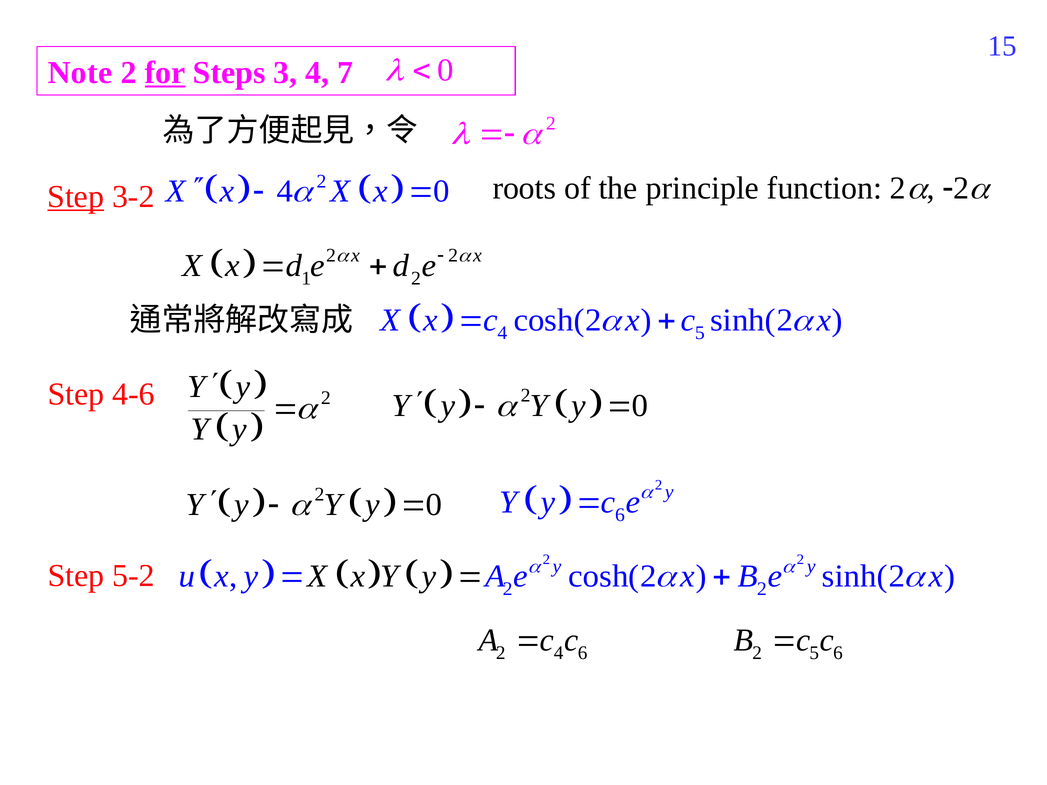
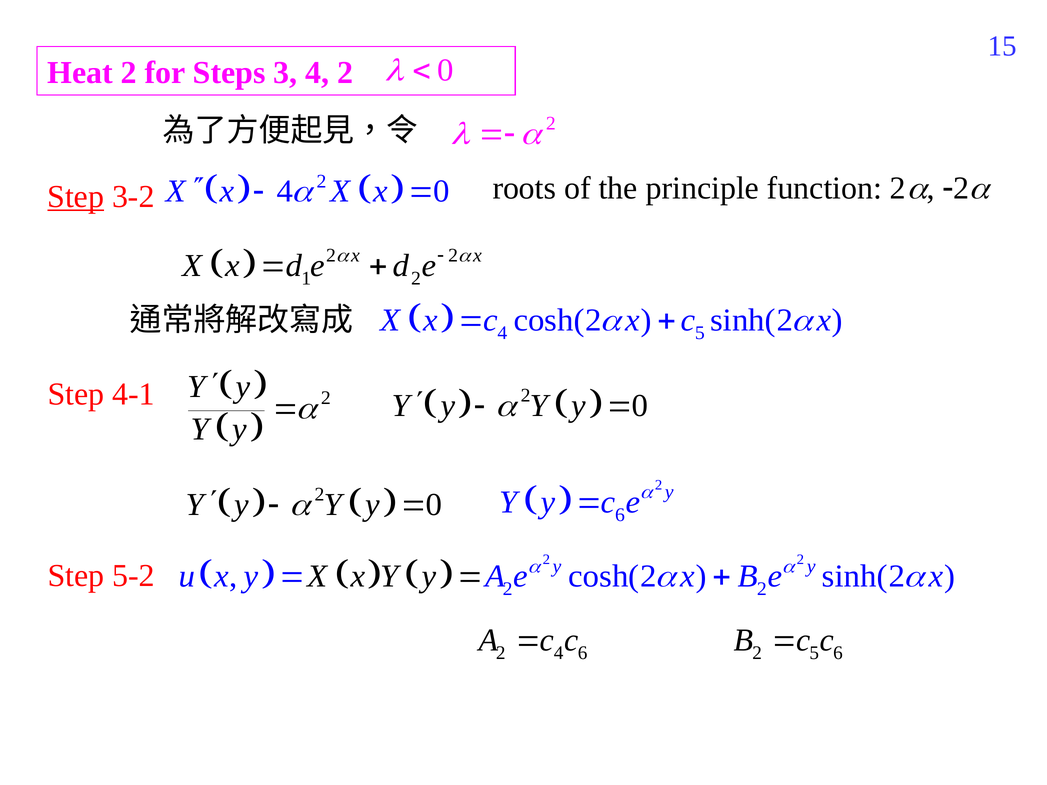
Note: Note -> Heat
for underline: present -> none
4 7: 7 -> 2
4-6: 4-6 -> 4-1
